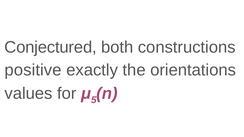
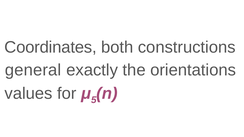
Conjectured: Conjectured -> Coordinates
positive: positive -> general
